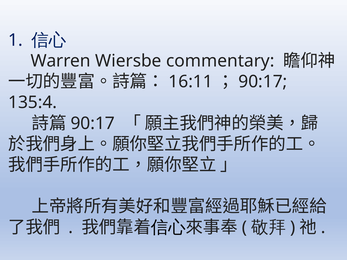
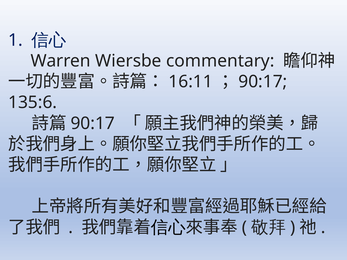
135:4: 135:4 -> 135:6
